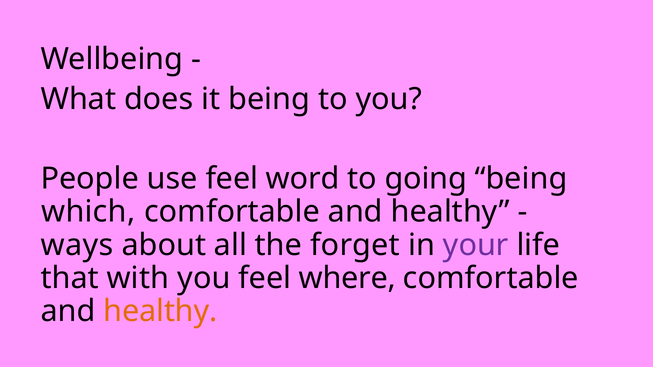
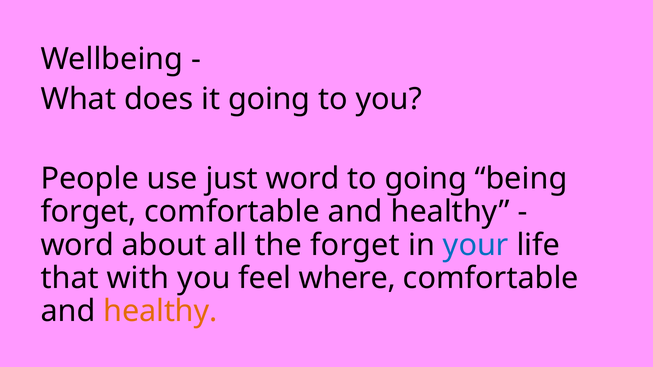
it being: being -> going
use feel: feel -> just
which at (88, 212): which -> forget
ways at (77, 245): ways -> word
your colour: purple -> blue
